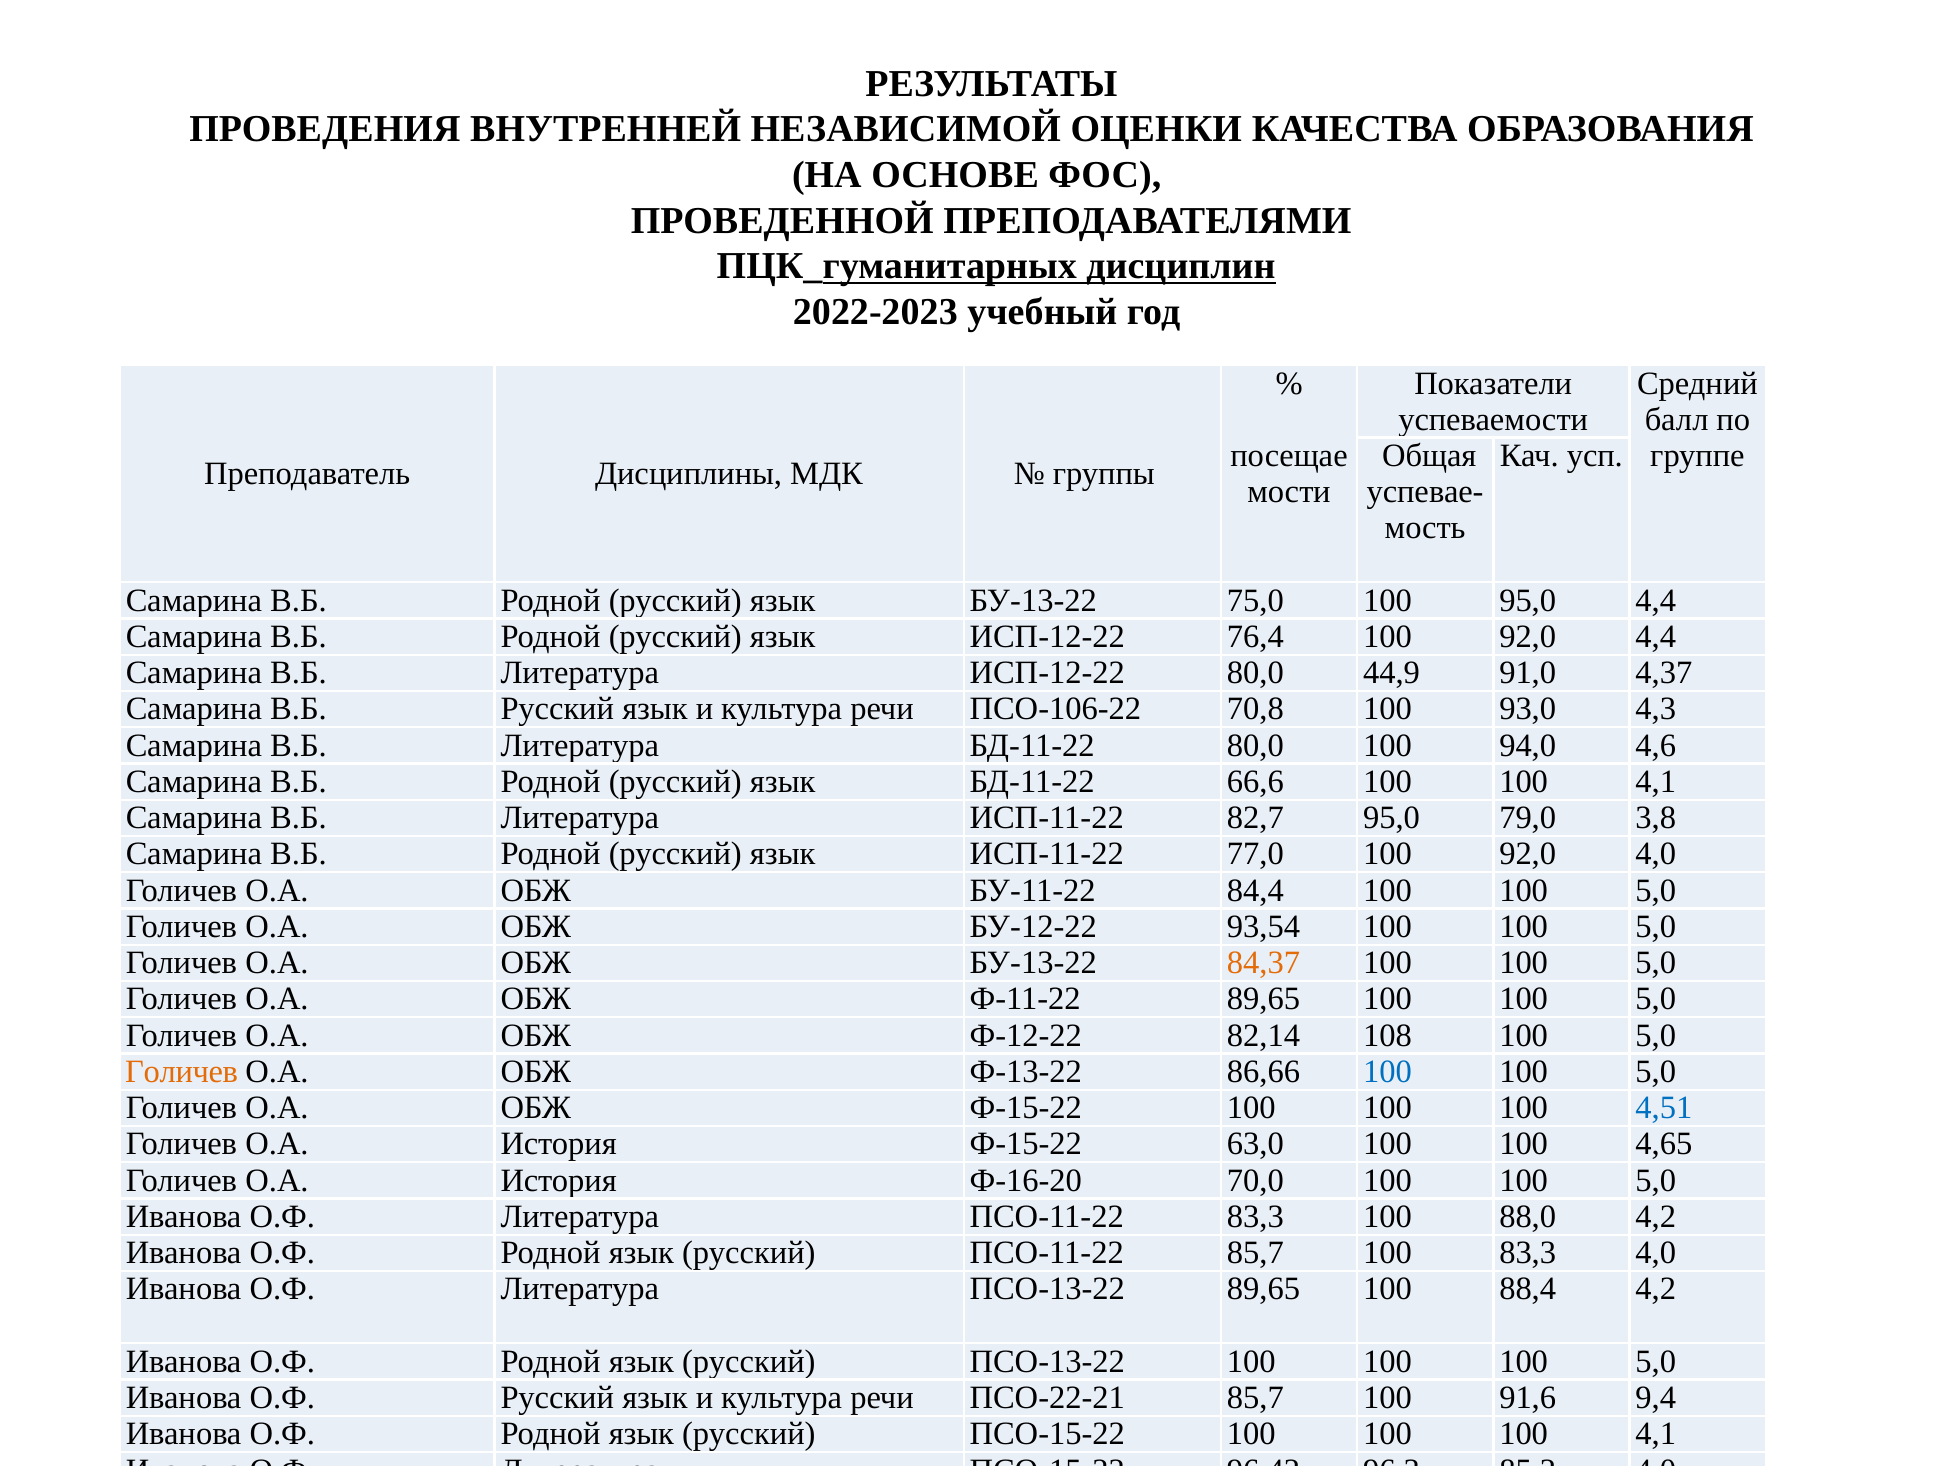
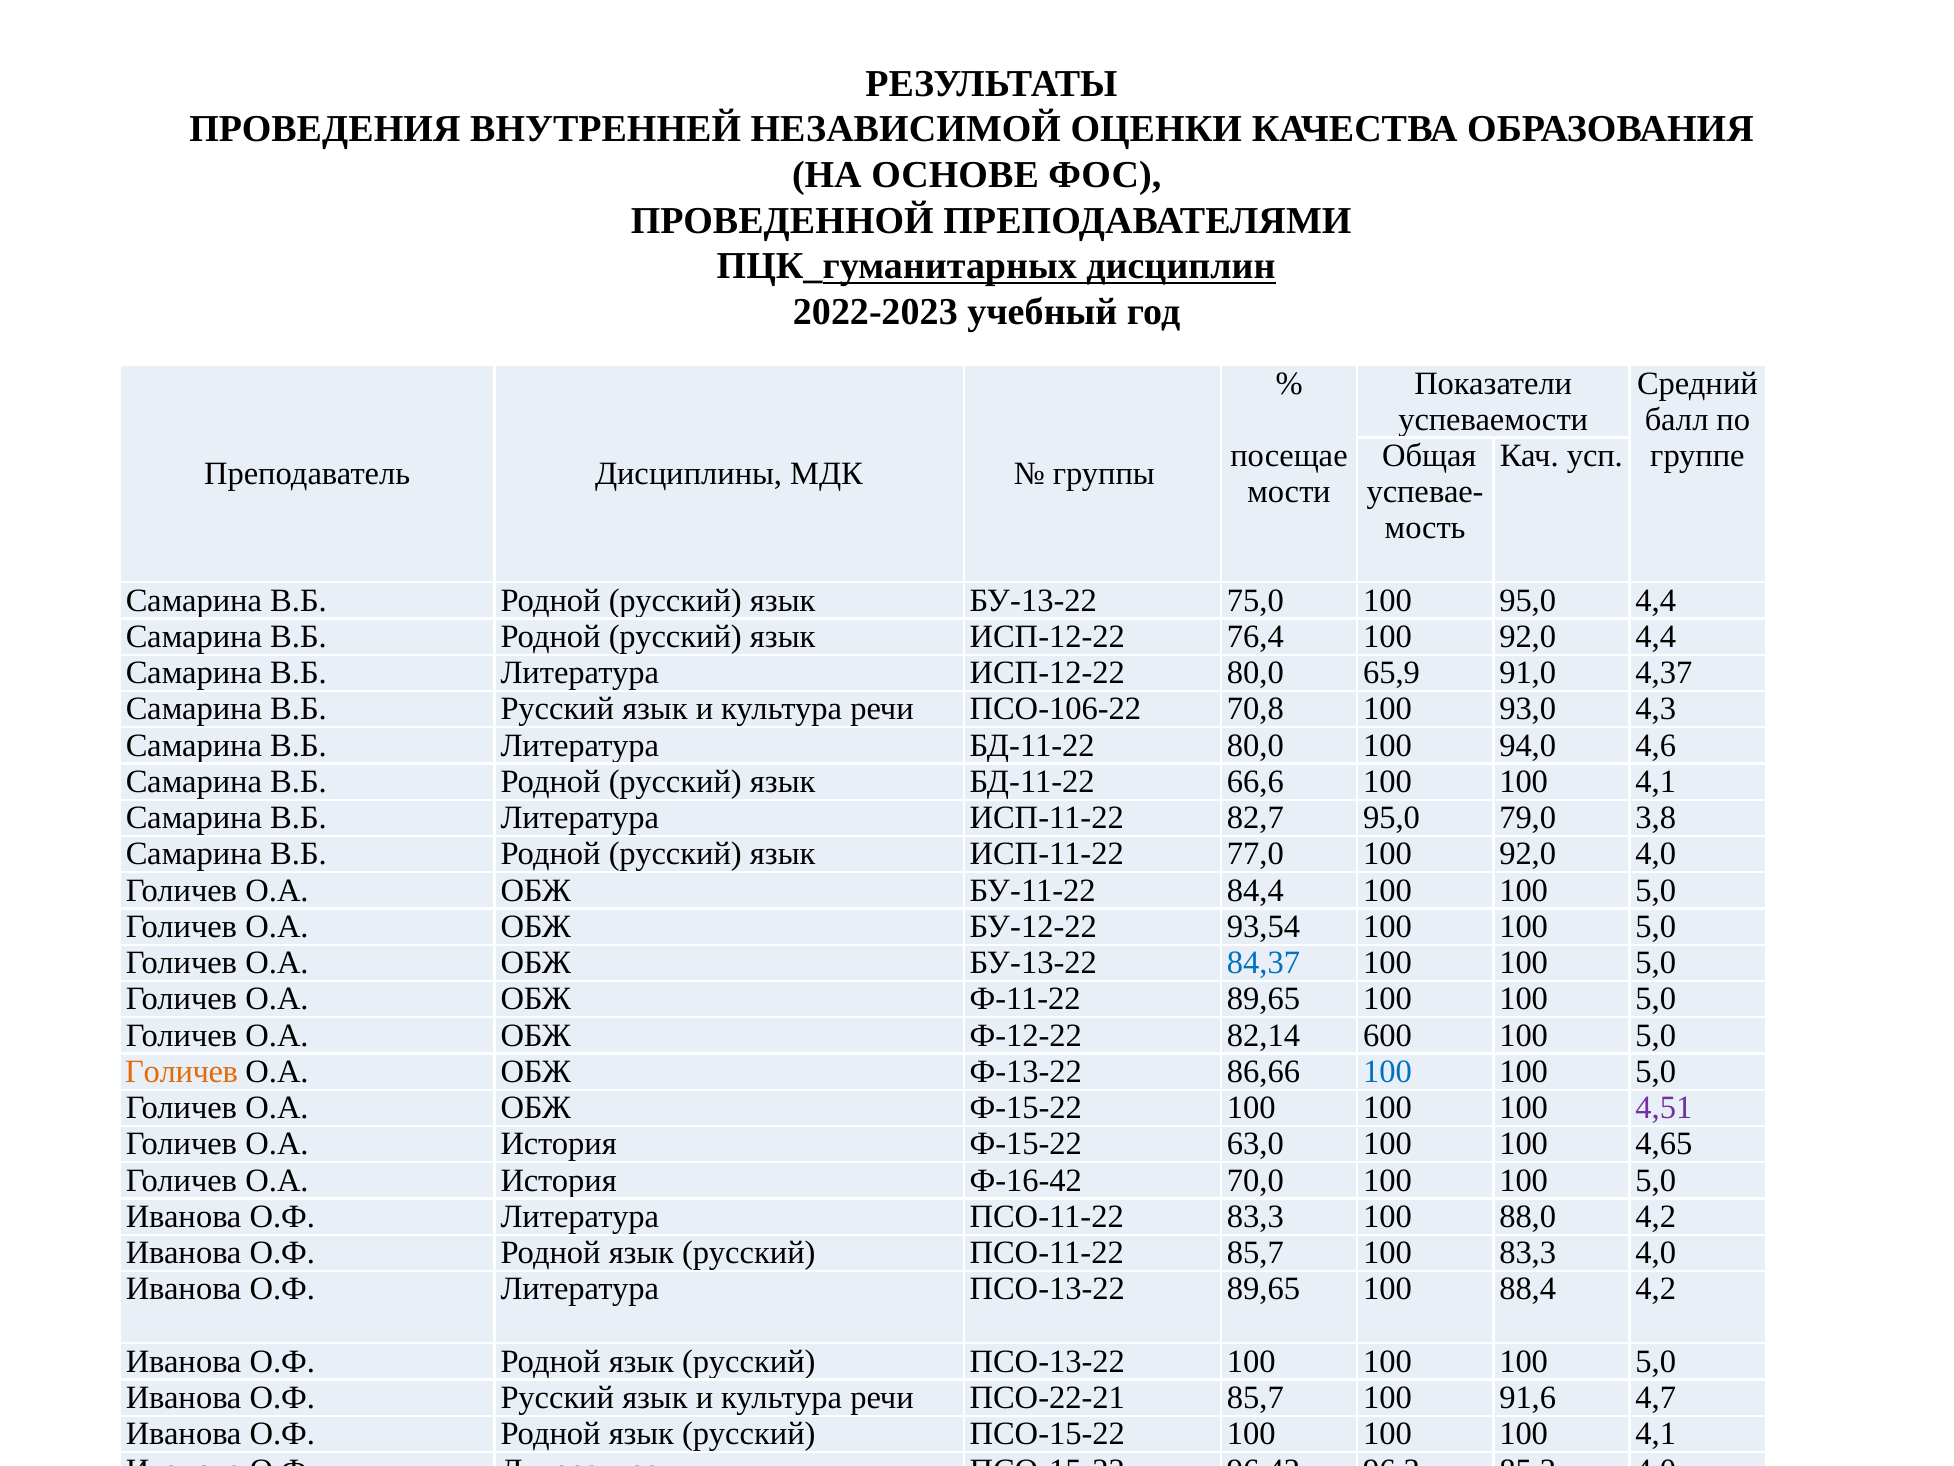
44,9: 44,9 -> 65,9
84,37 colour: orange -> blue
108: 108 -> 600
4,51 colour: blue -> purple
Ф-16-20: Ф-16-20 -> Ф-16-42
91,6 9,4: 9,4 -> 4,7
